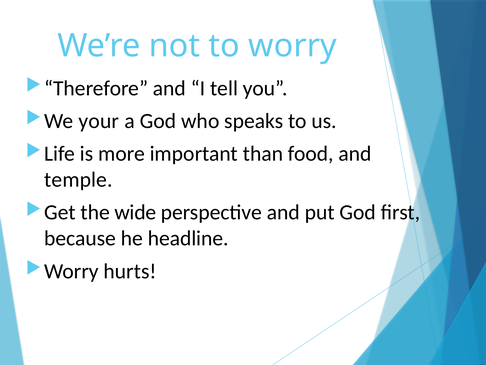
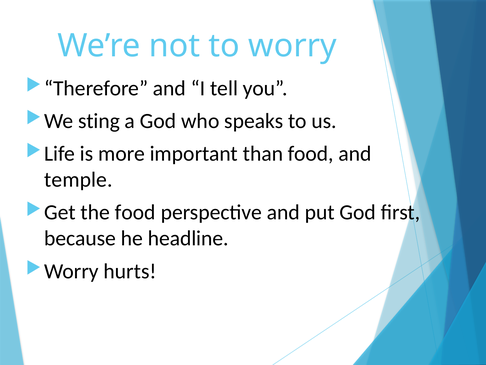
your: your -> sting
the wide: wide -> food
